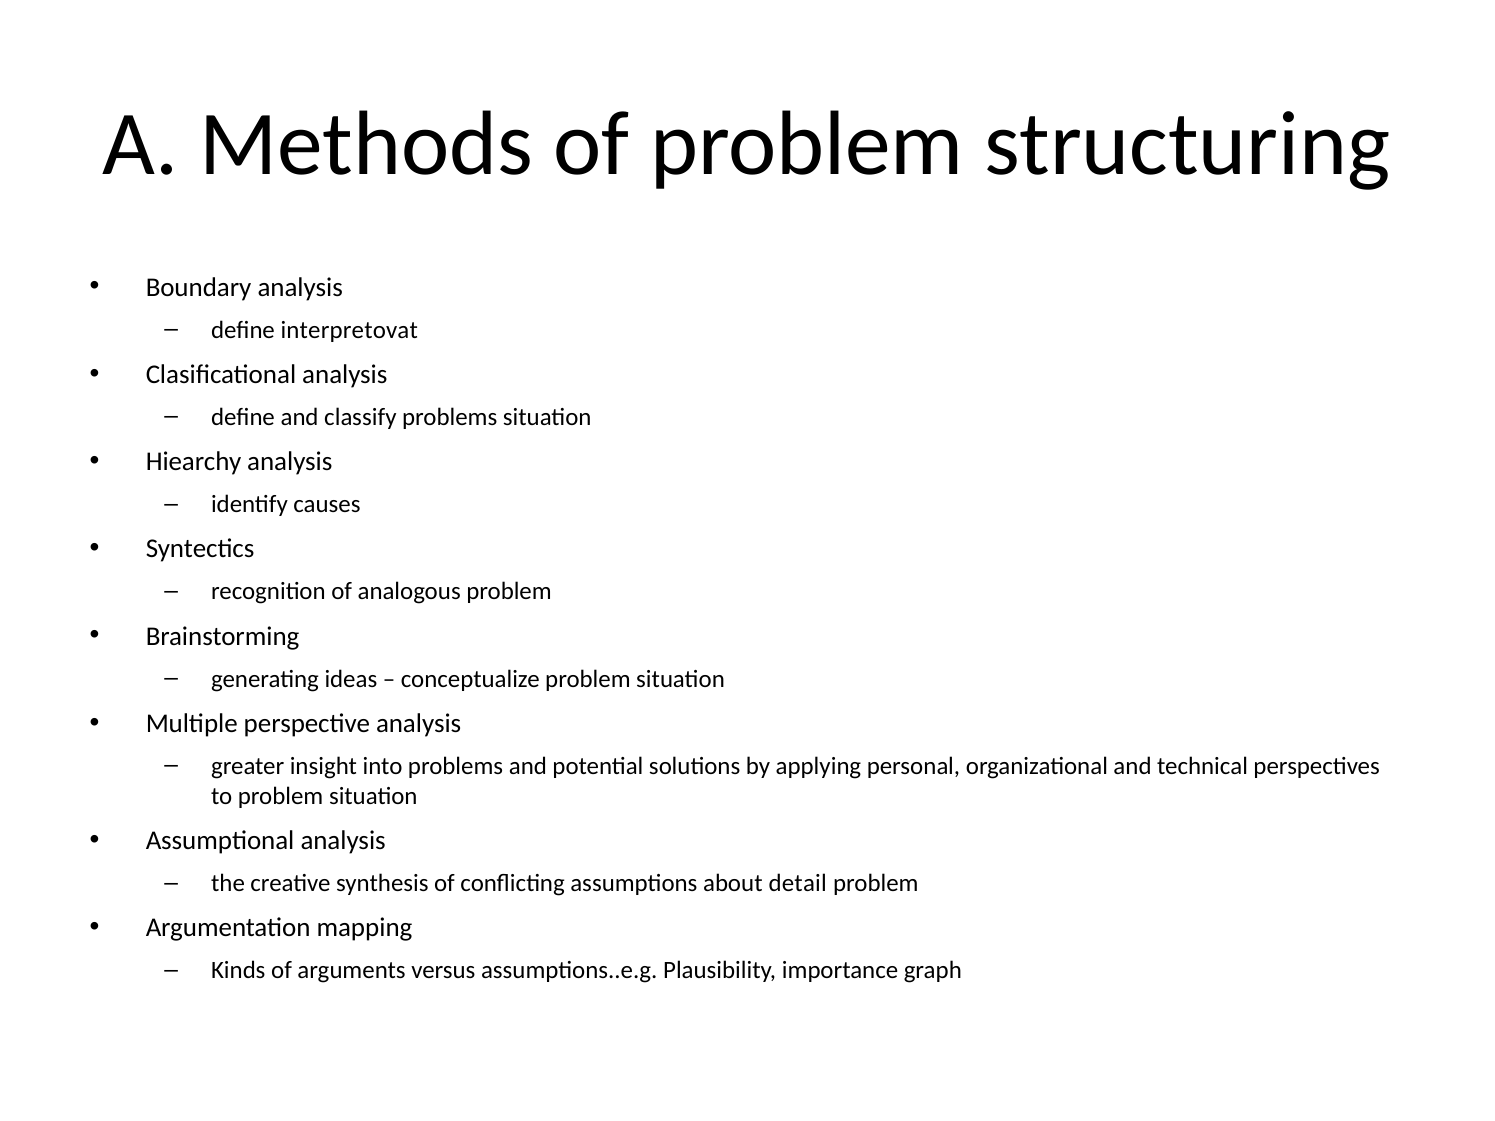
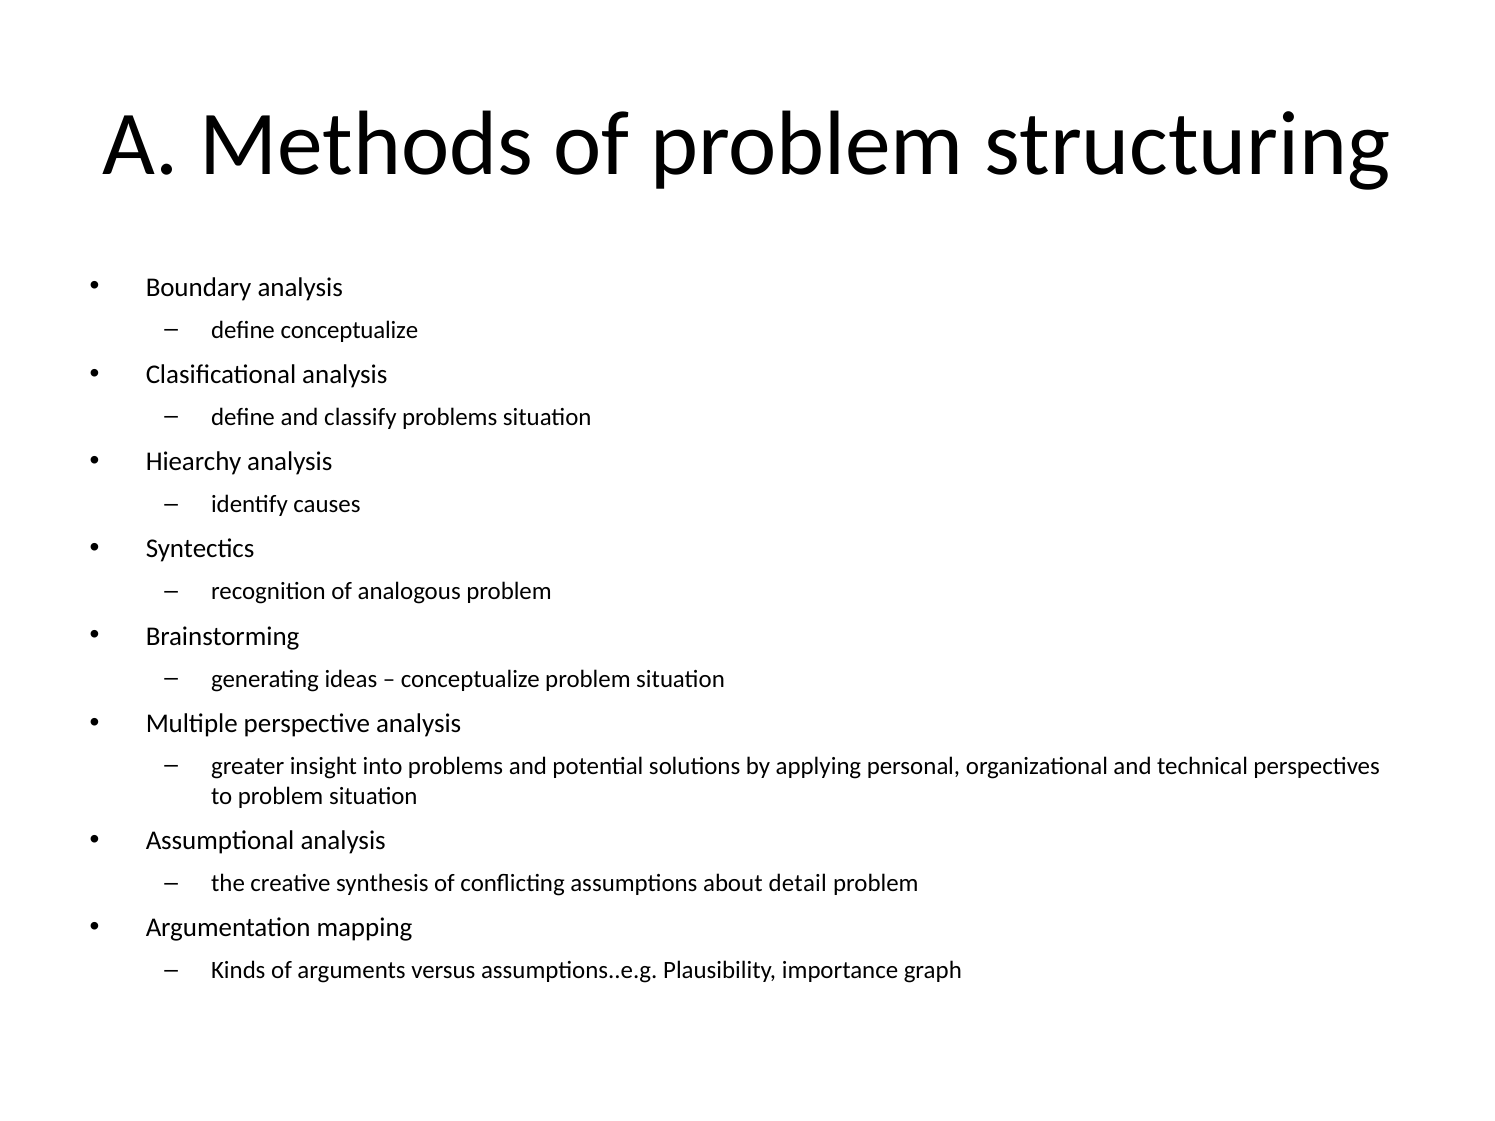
define interpretovat: interpretovat -> conceptualize
